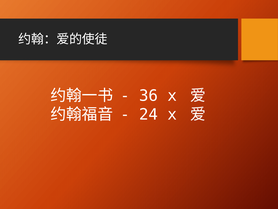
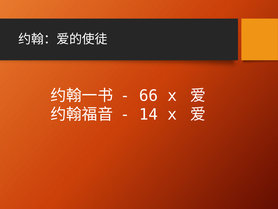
36: 36 -> 66
24: 24 -> 14
